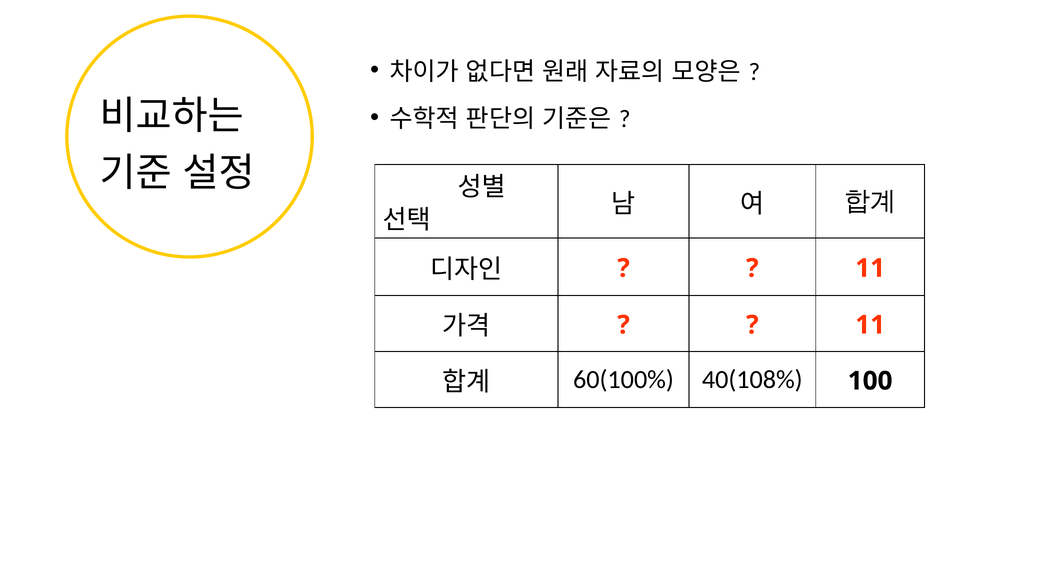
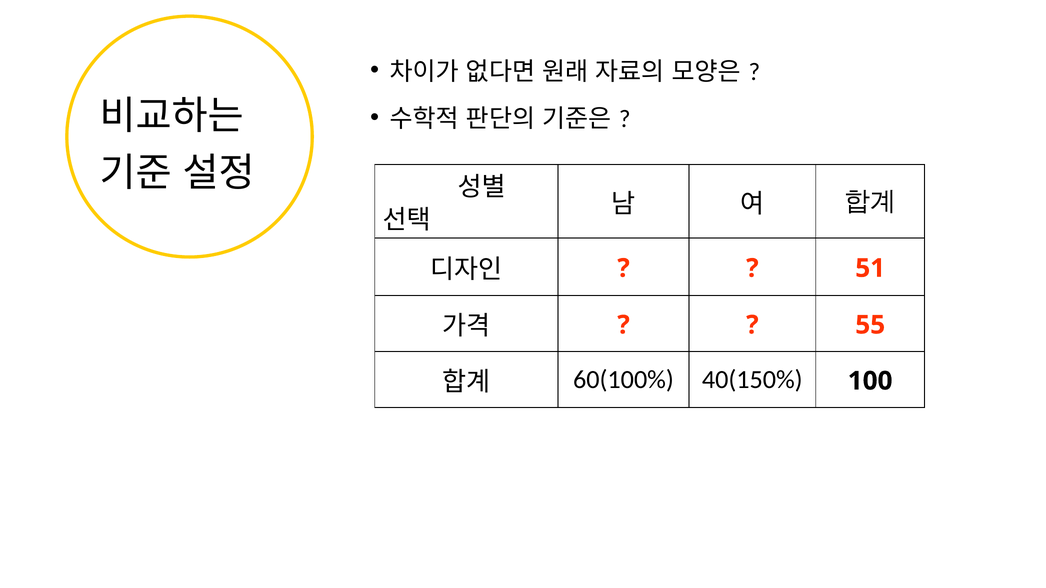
11 at (870, 268): 11 -> 51
11 at (870, 325): 11 -> 55
40(108%: 40(108% -> 40(150%
